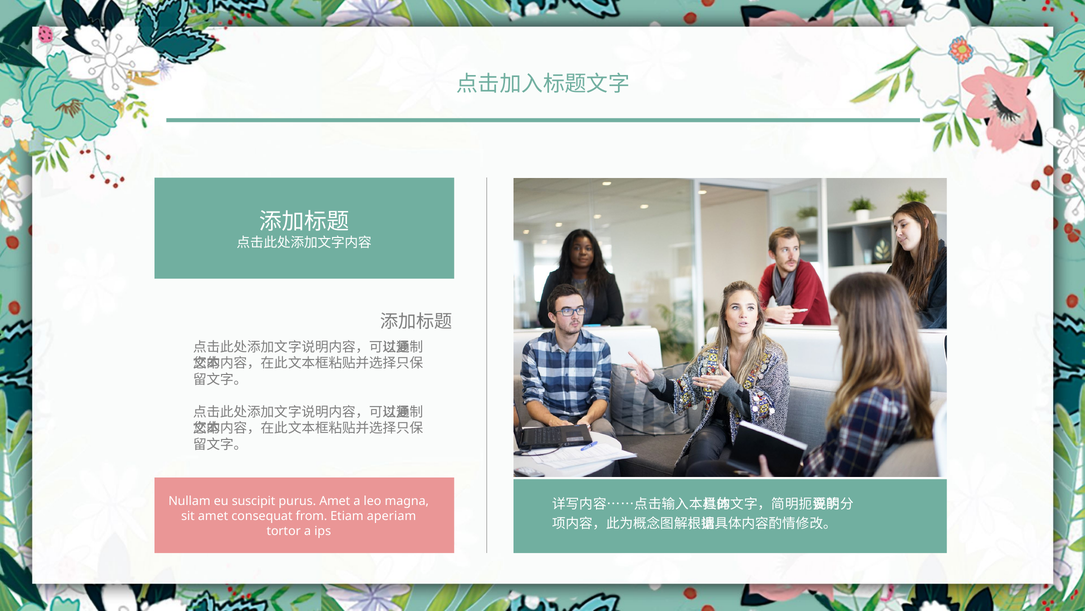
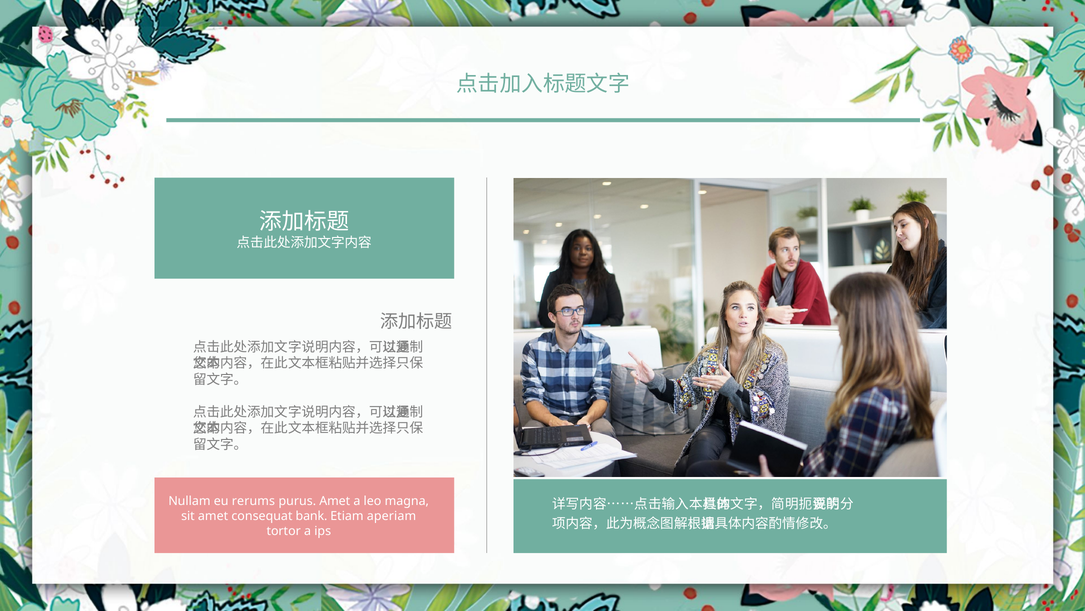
suscipit: suscipit -> rerums
from: from -> bank
